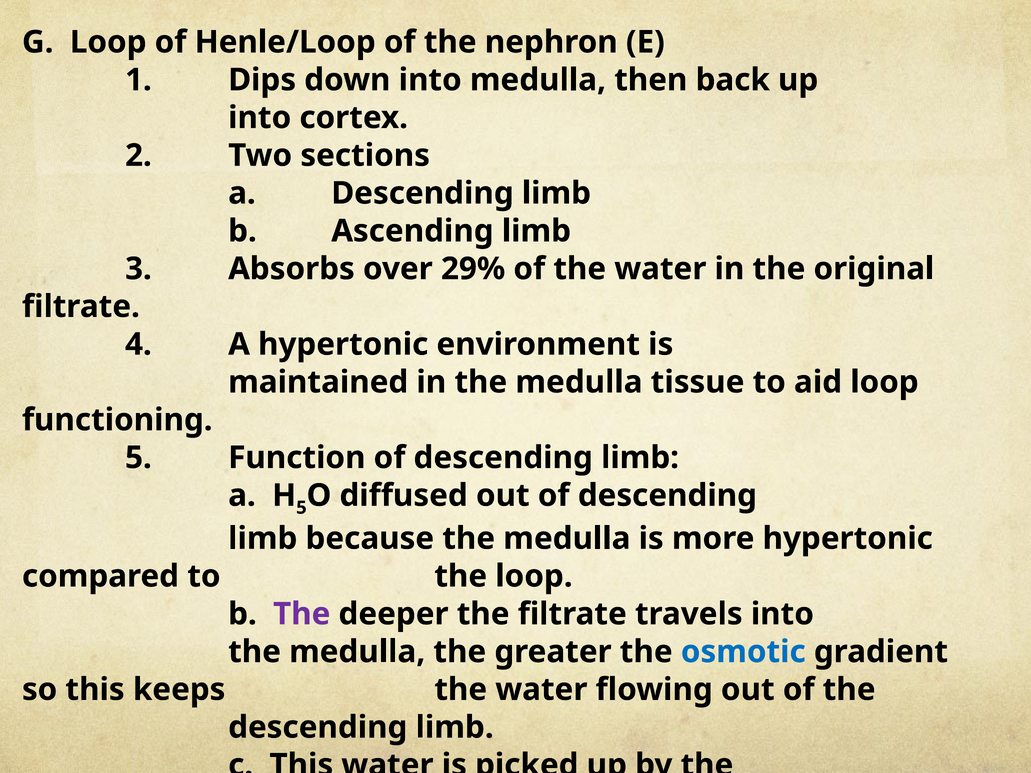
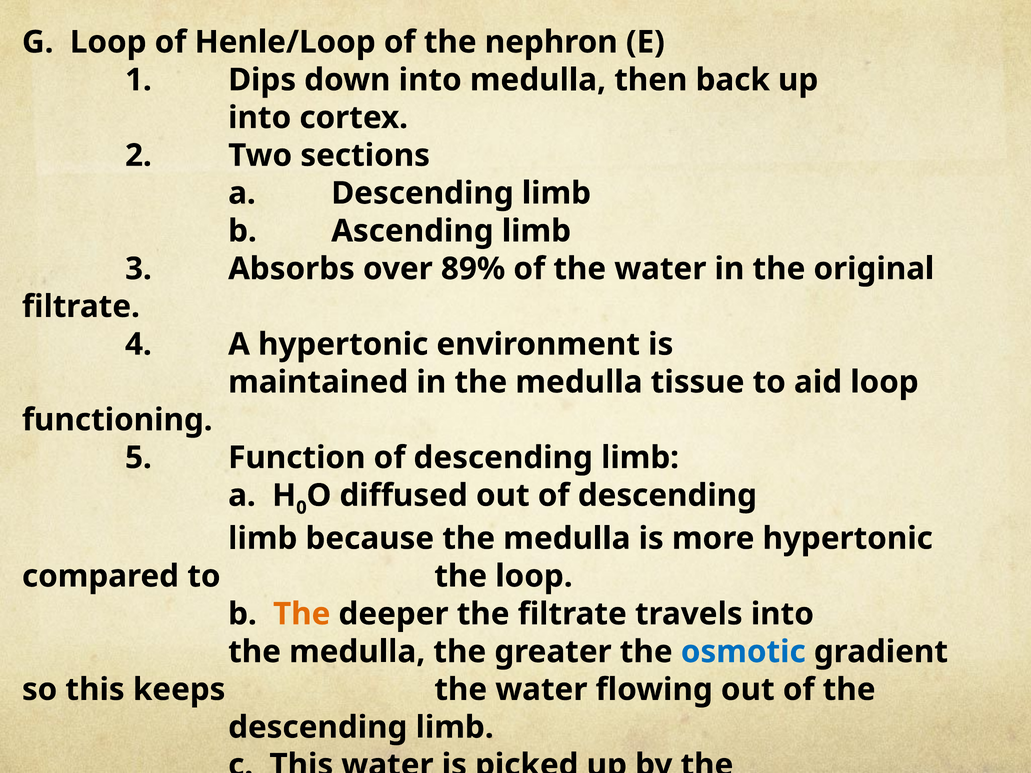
29%: 29% -> 89%
5 at (301, 508): 5 -> 0
The at (302, 614) colour: purple -> orange
